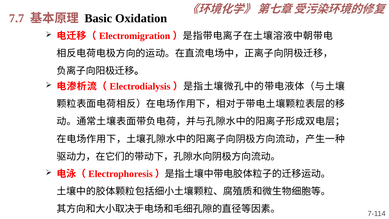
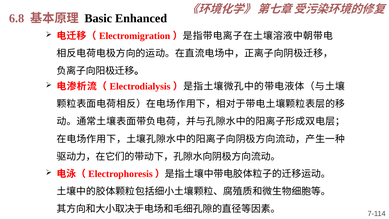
7.7: 7.7 -> 6.8
Oxidation: Oxidation -> Enhanced
